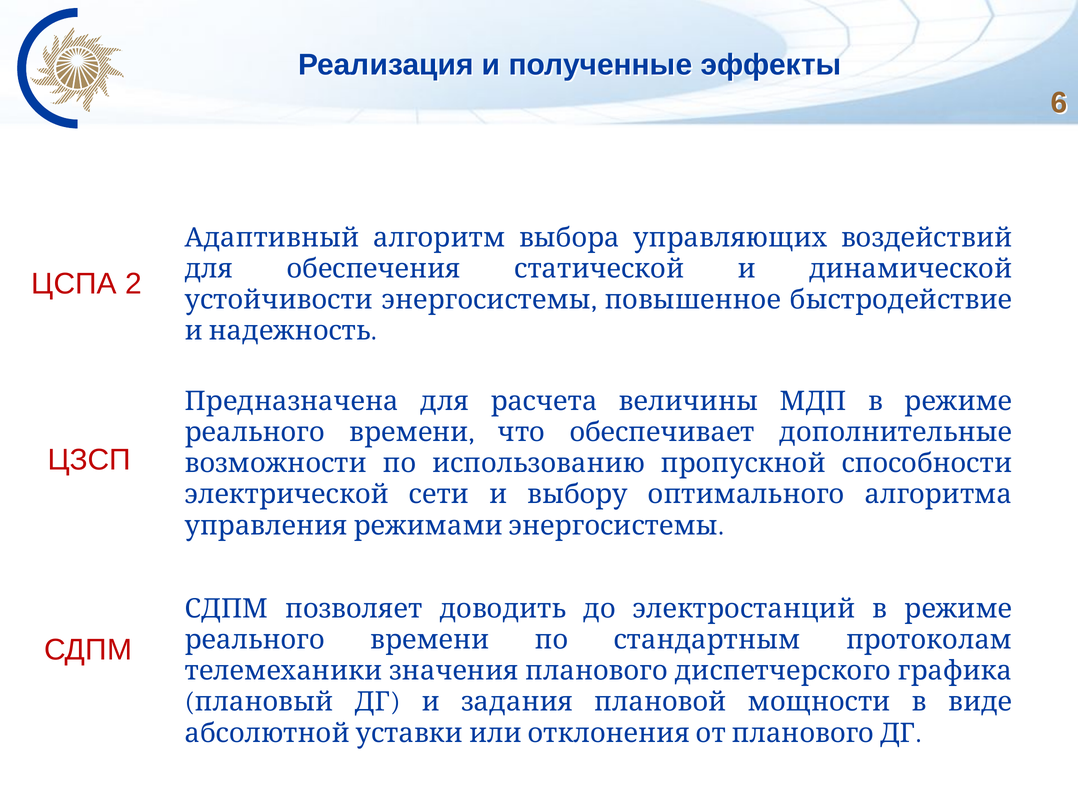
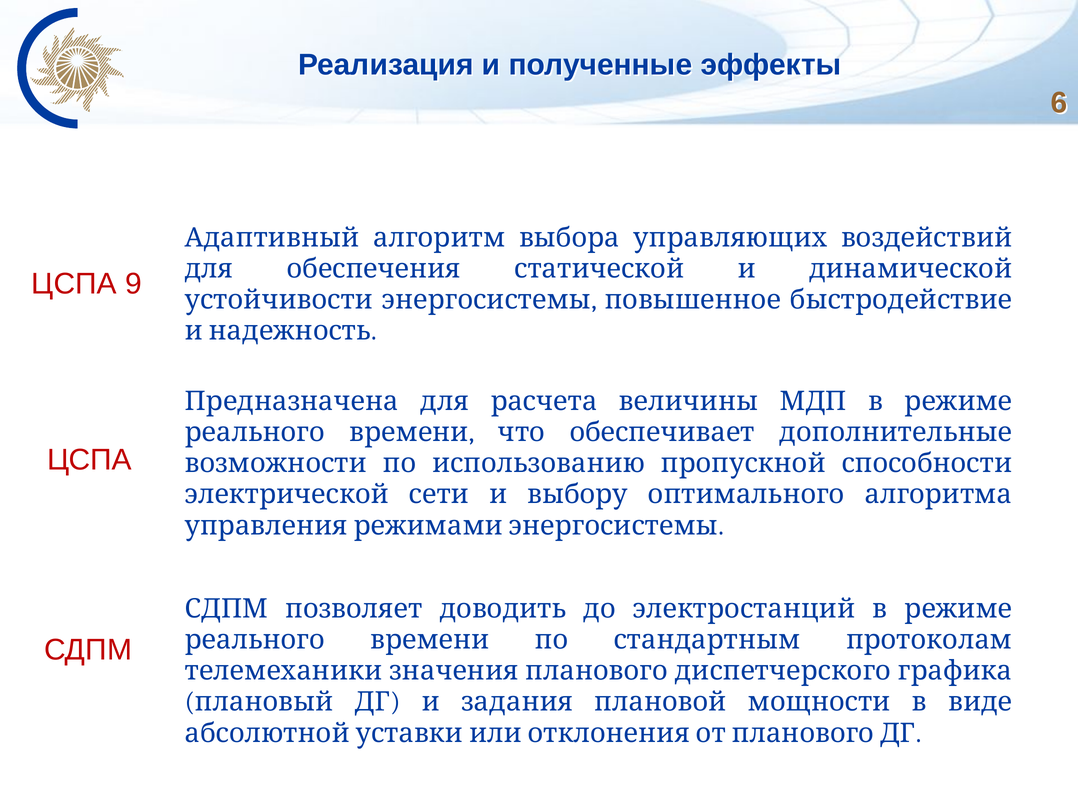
2: 2 -> 9
ЦЗСП at (89, 460): ЦЗСП -> ЦСПА
